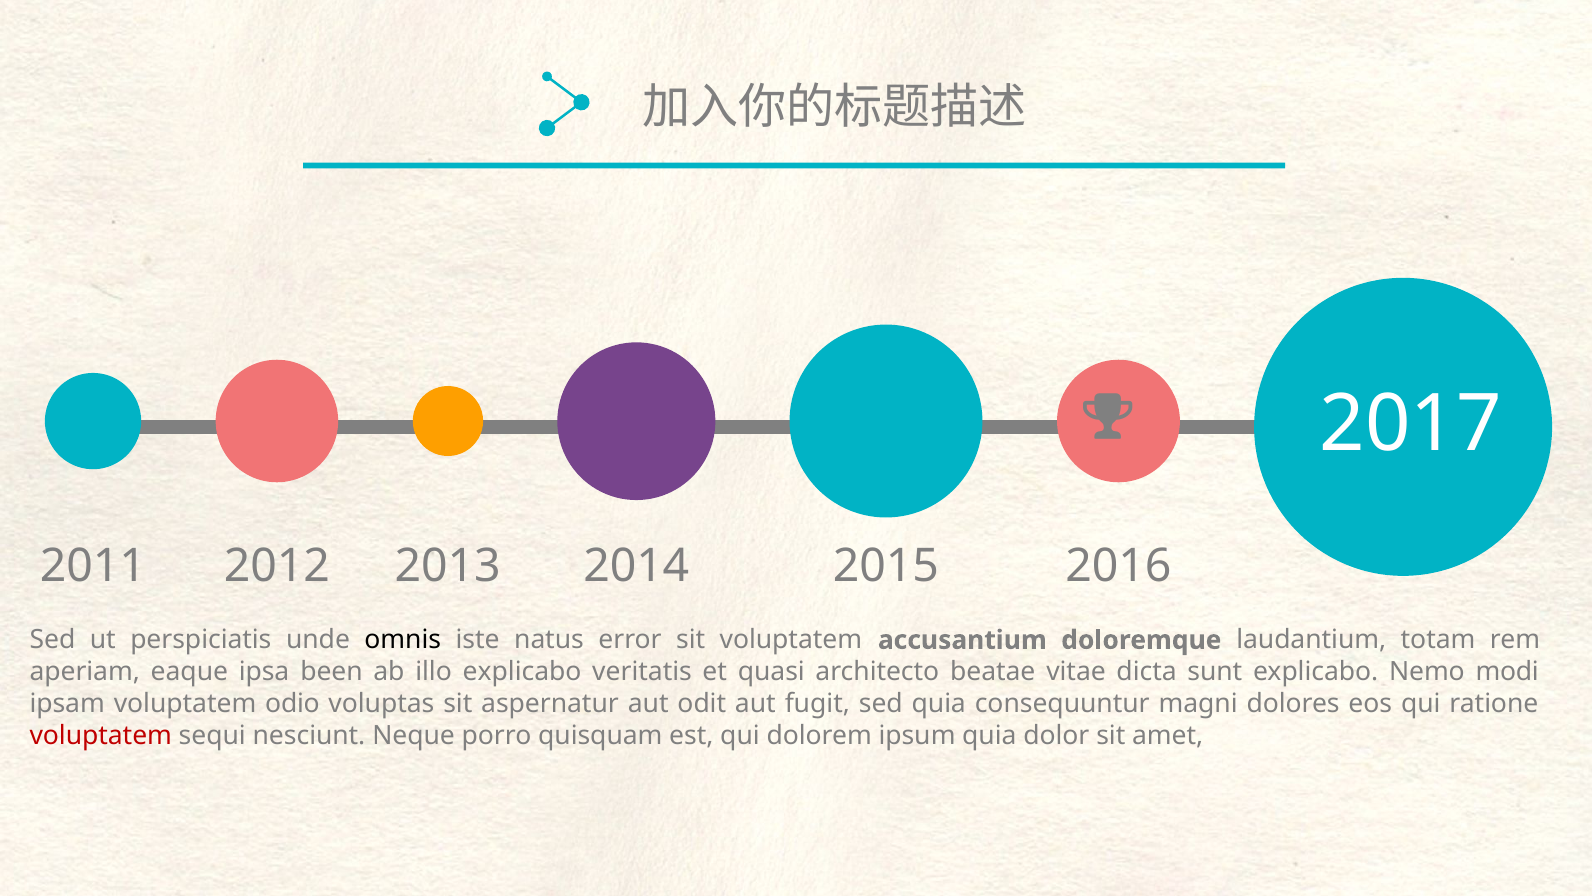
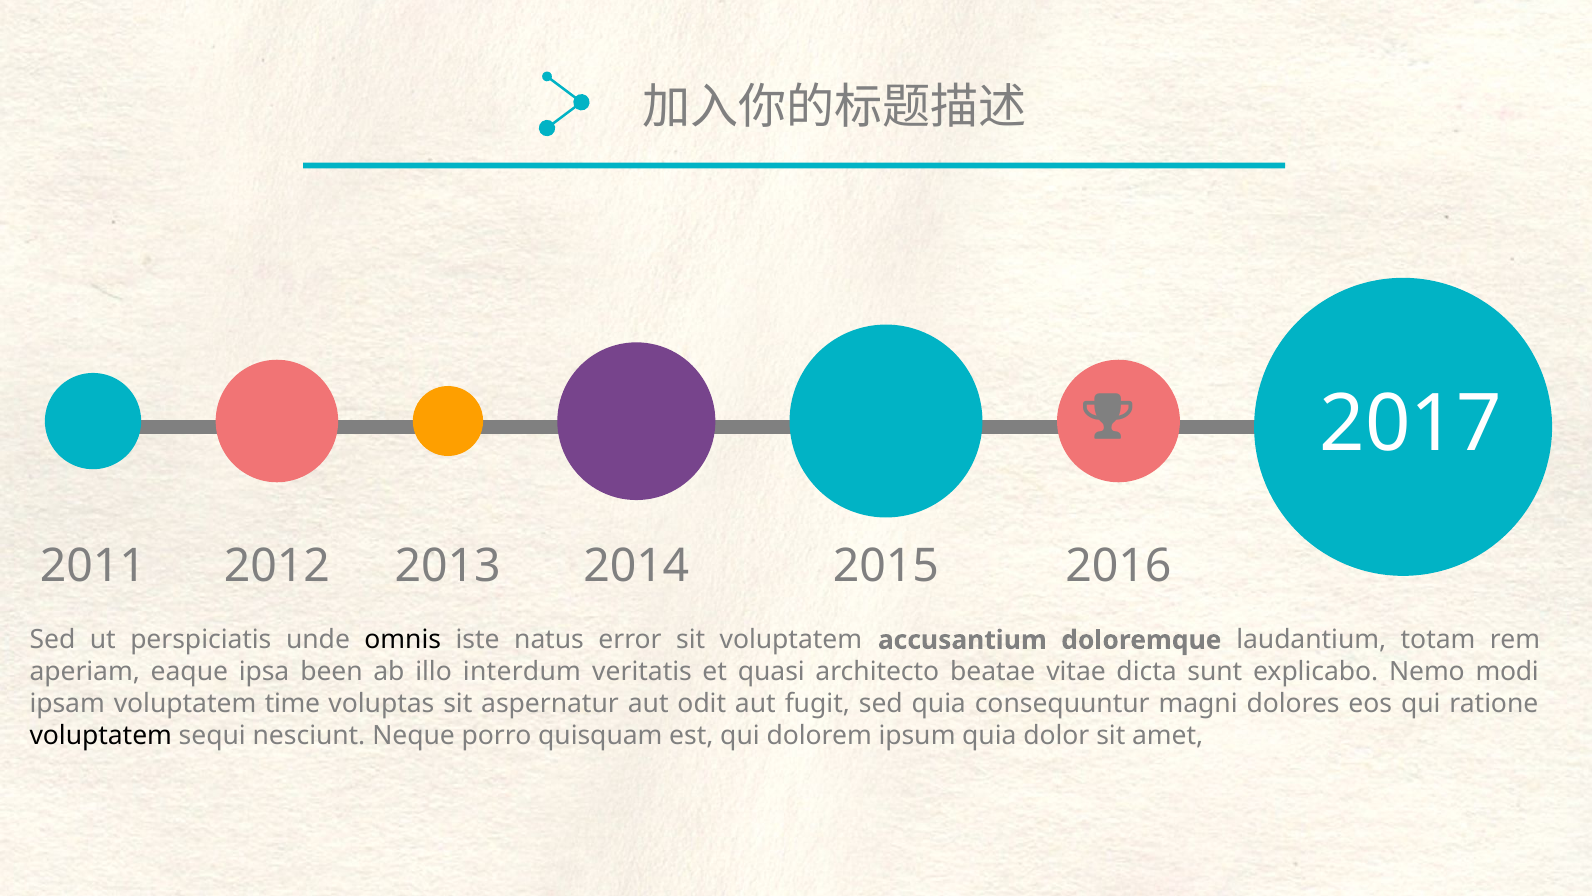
illo explicabo: explicabo -> interdum
odio: odio -> time
voluptatem at (101, 735) colour: red -> black
